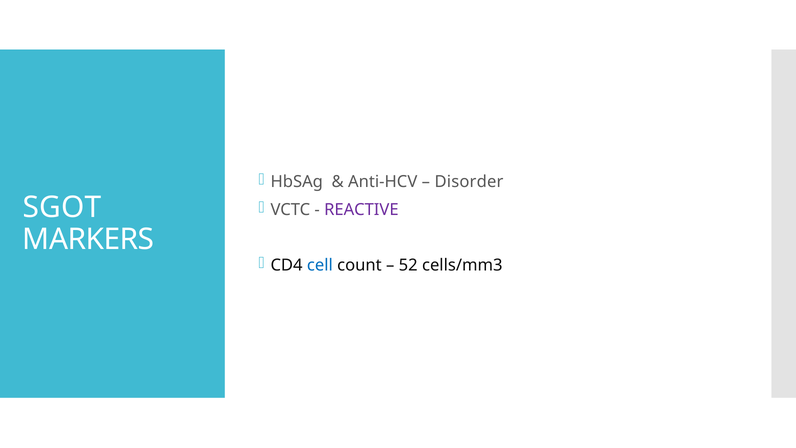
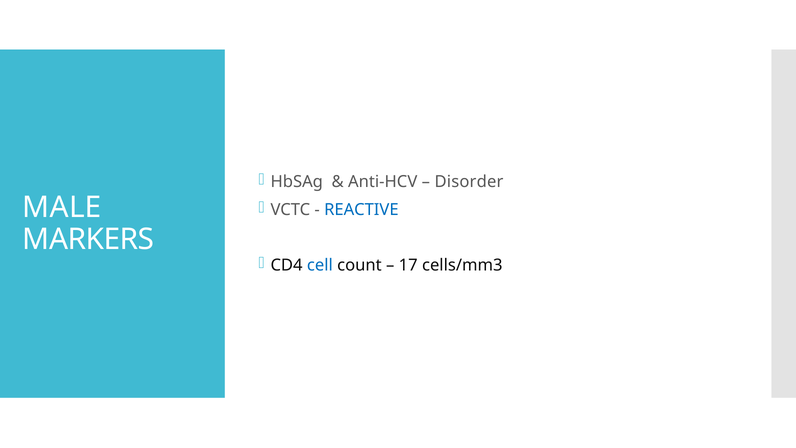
SGOT: SGOT -> MALE
REACTIVE colour: purple -> blue
52: 52 -> 17
